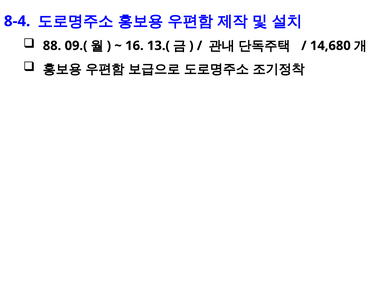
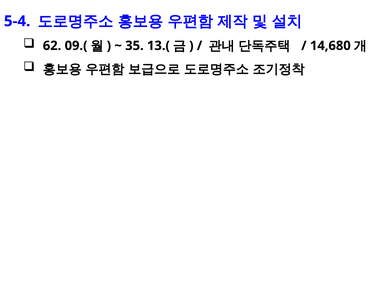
8-4: 8-4 -> 5-4
88: 88 -> 62
16: 16 -> 35
